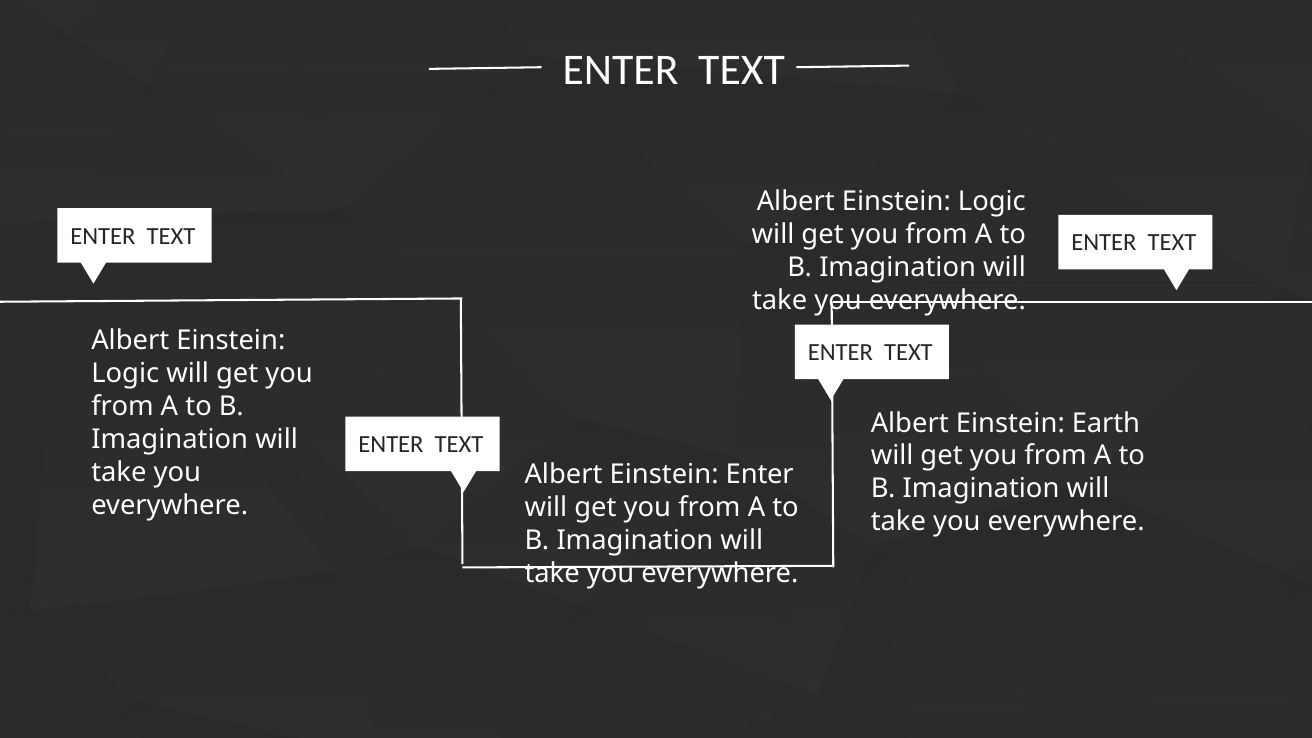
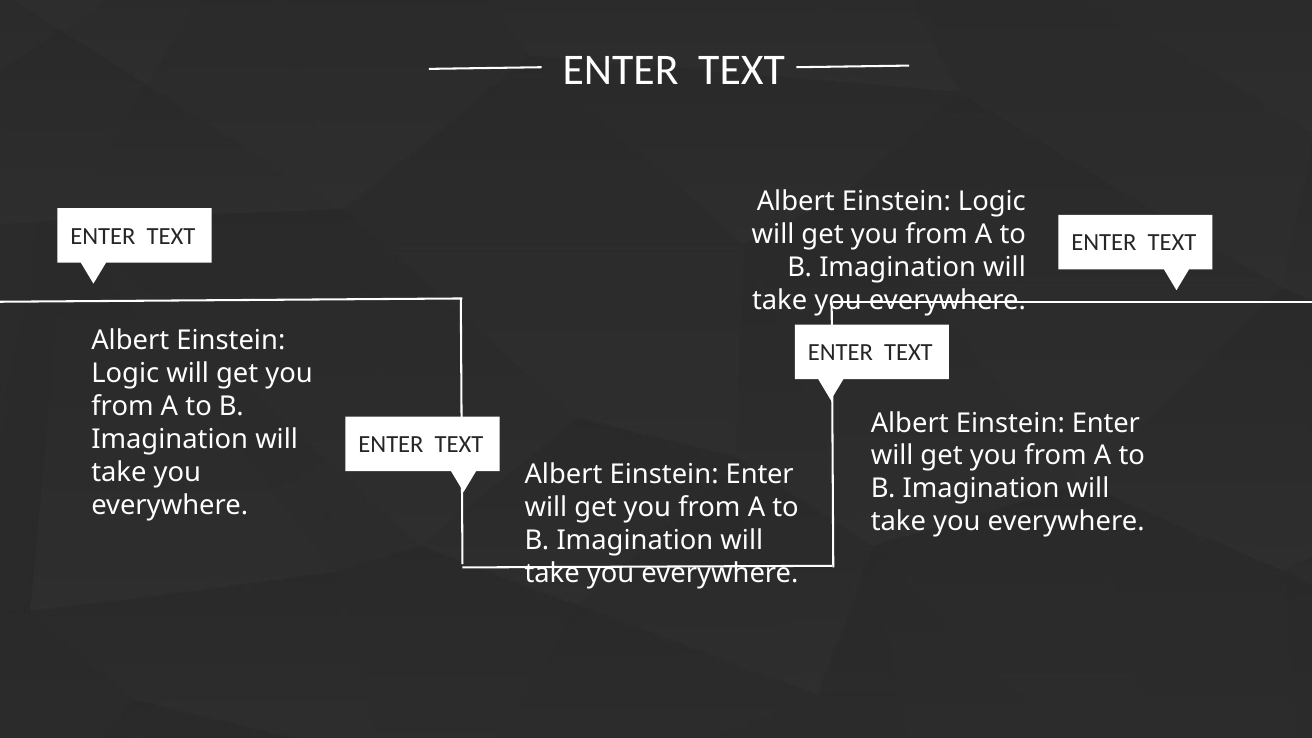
Earth at (1106, 423): Earth -> Enter
